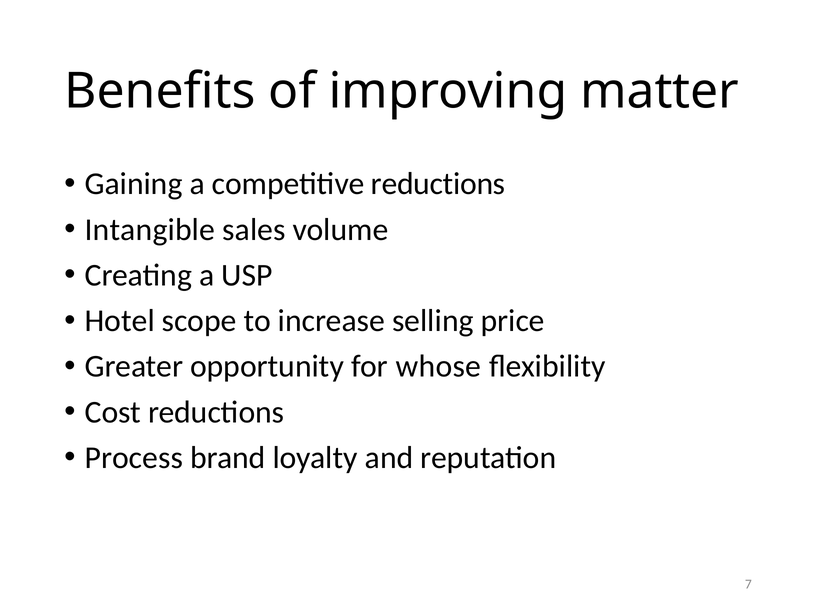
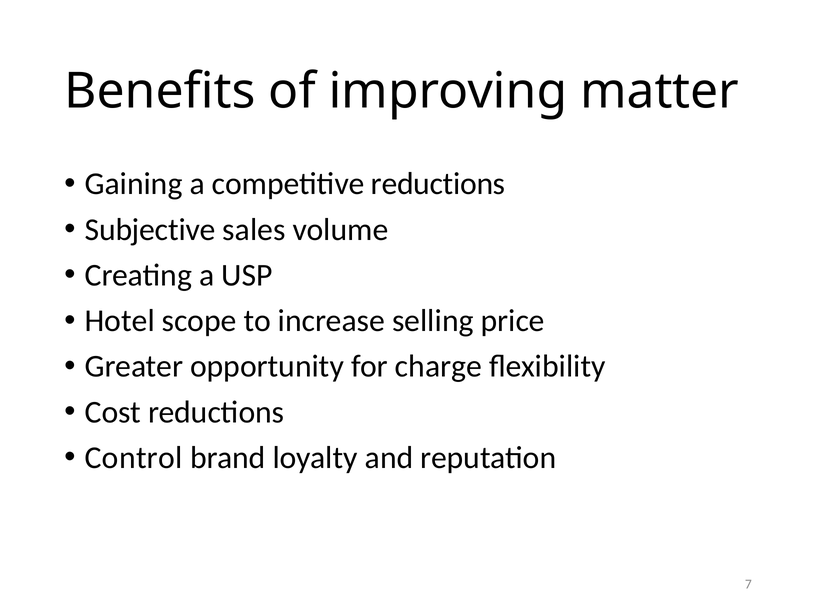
Intangible: Intangible -> Subjective
whose: whose -> charge
Process: Process -> Control
